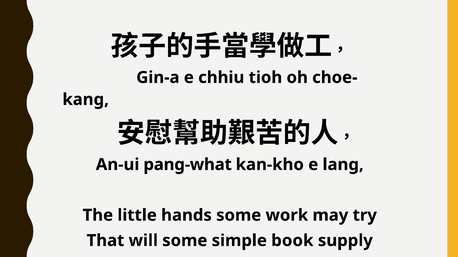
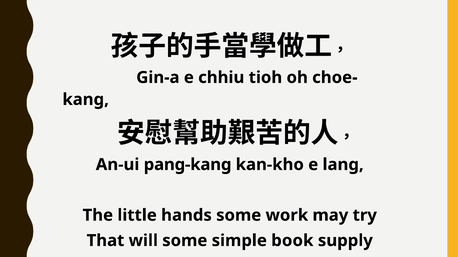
pang-what: pang-what -> pang-kang
